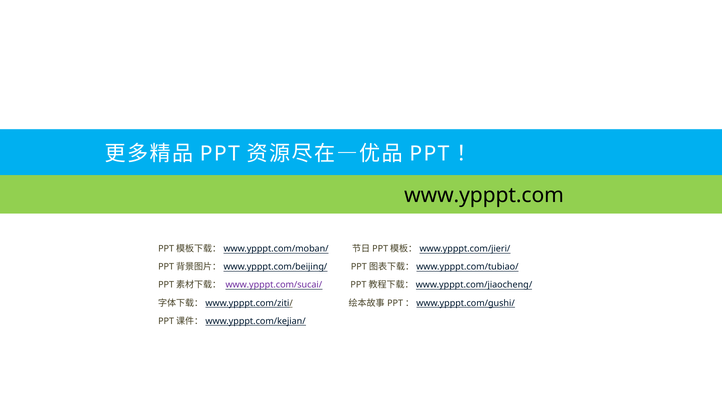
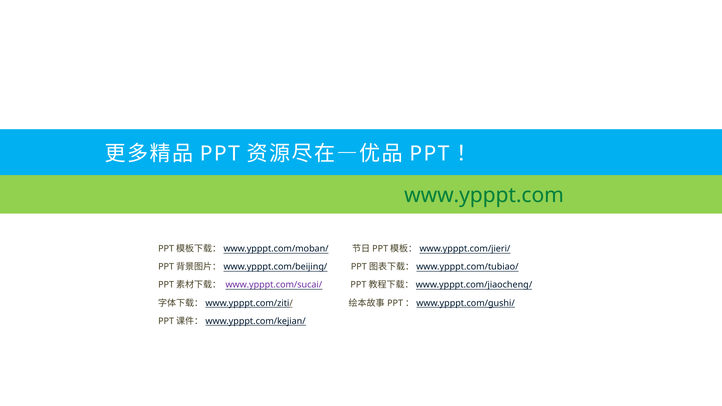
www.ypppt.com colour: black -> green
